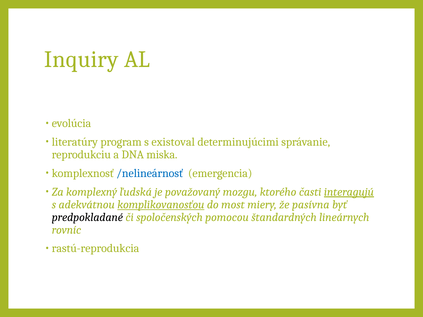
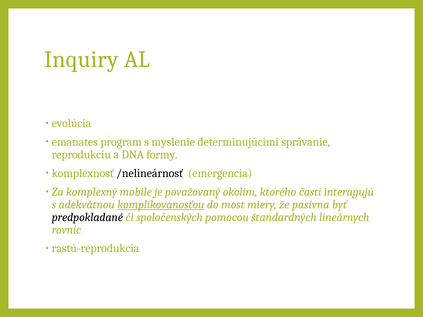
literatúry: literatúry -> emanates
existoval: existoval -> myslenie
miska: miska -> formy
/nelineárnosť colour: blue -> black
ľudská: ľudská -> mobile
mozgu: mozgu -> okolím
interagujú underline: present -> none
